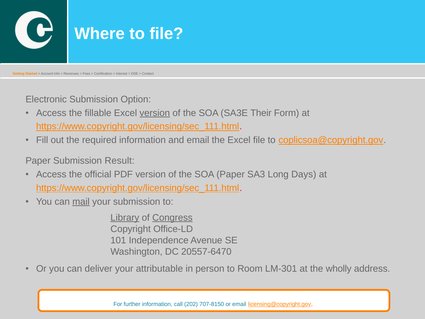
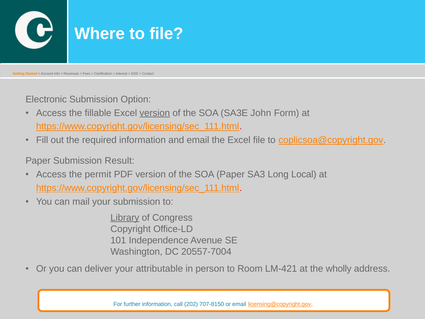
Their: Their -> John
official: official -> permit
Days: Days -> Local
mail underline: present -> none
Congress underline: present -> none
20557-6470: 20557-6470 -> 20557-7004
LM-301: LM-301 -> LM-421
